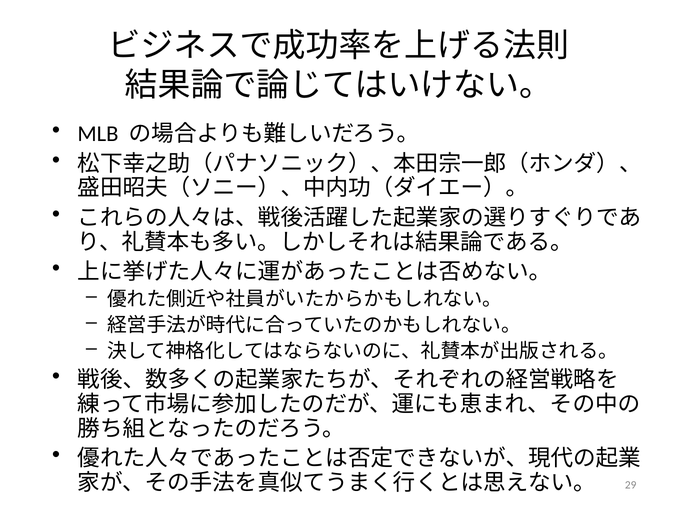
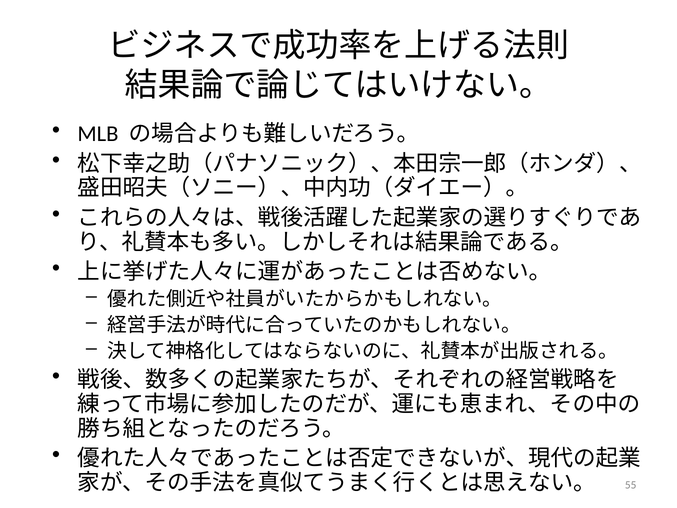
29: 29 -> 55
